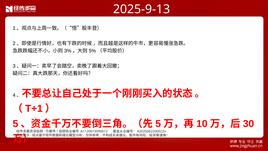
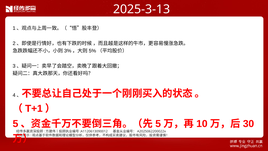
2025-9-13: 2025-9-13 -> 2025-3-13
